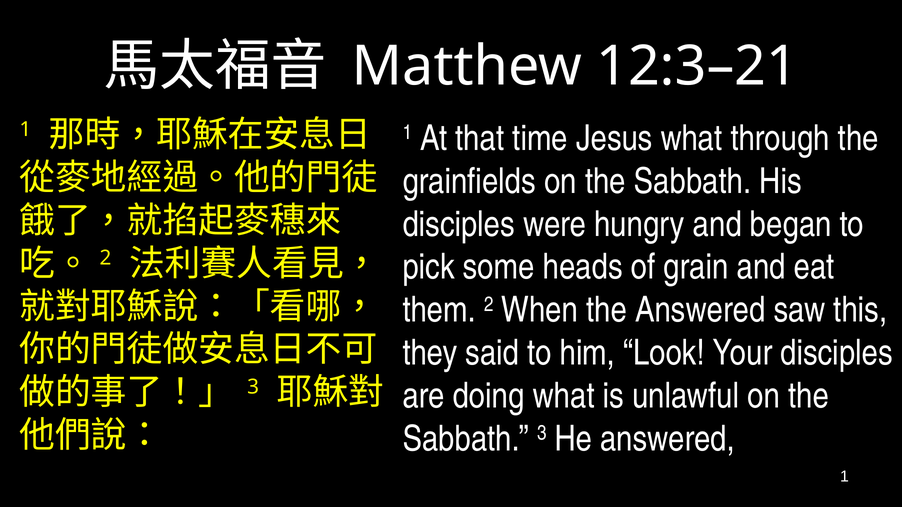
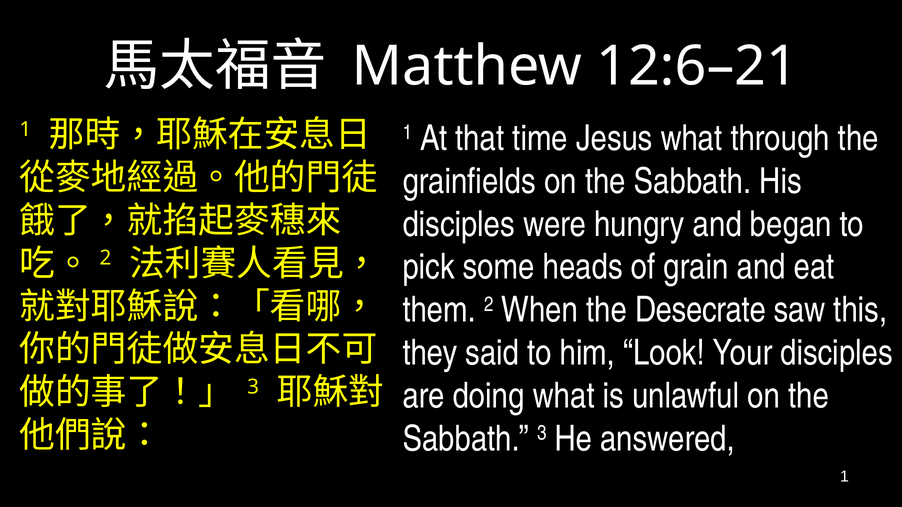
12:3–21: 12:3–21 -> 12:6–21
the Answered: Answered -> Desecrate
